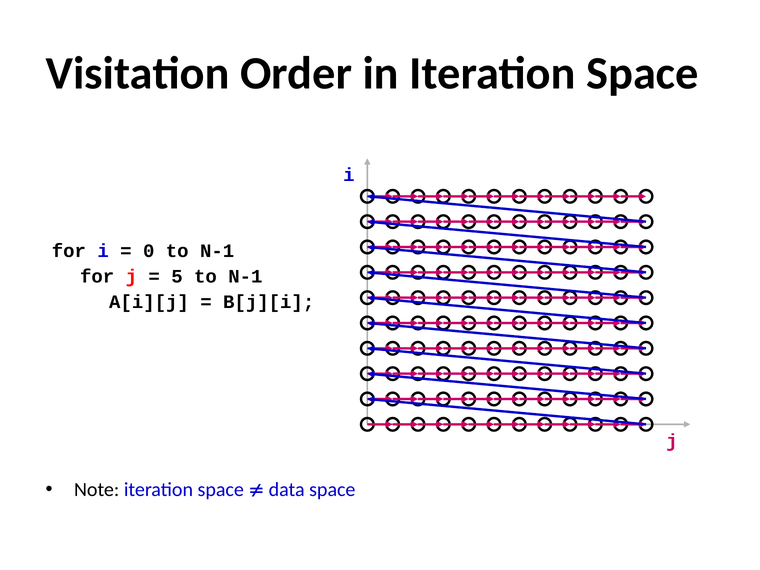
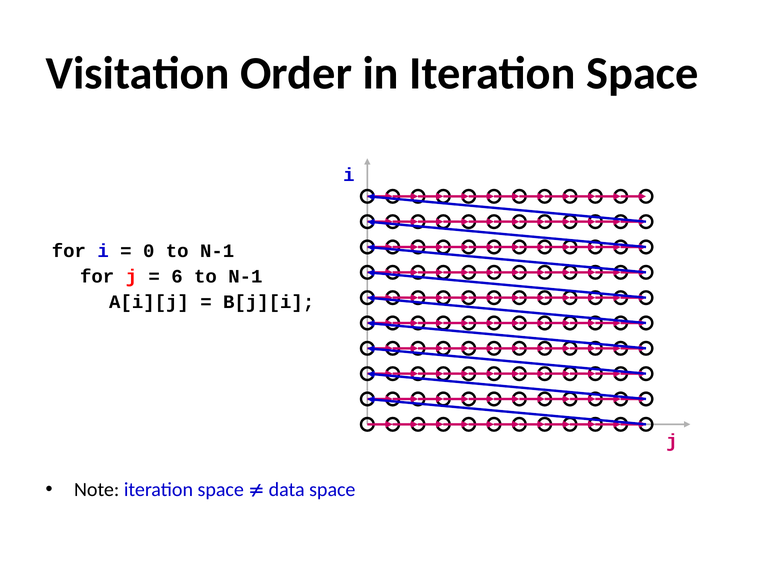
5: 5 -> 6
